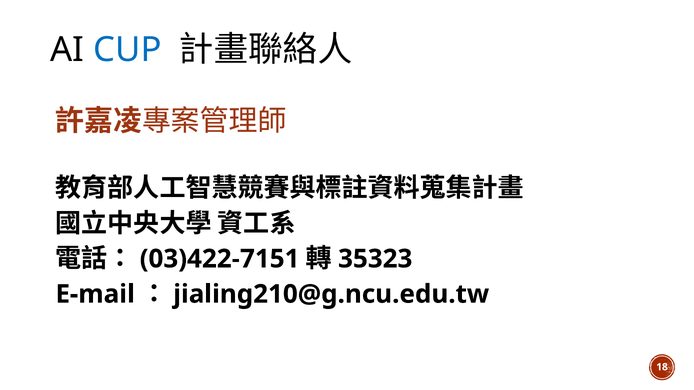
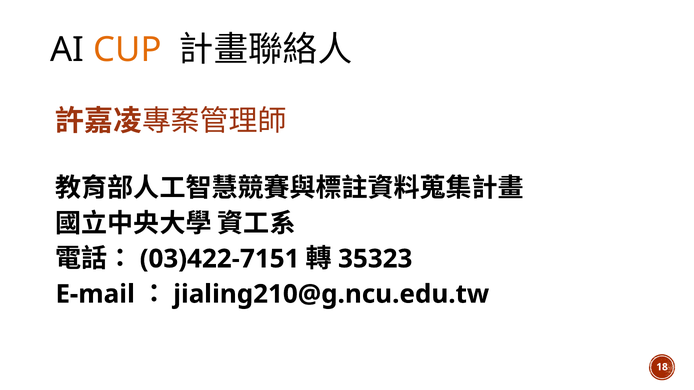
CUP colour: blue -> orange
